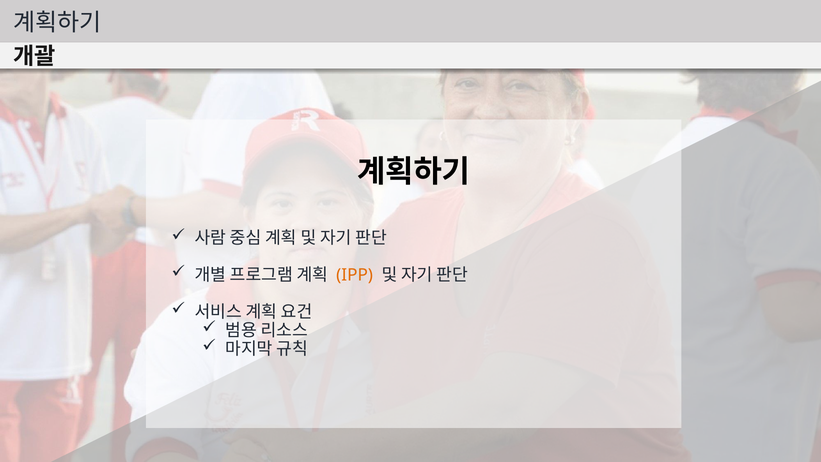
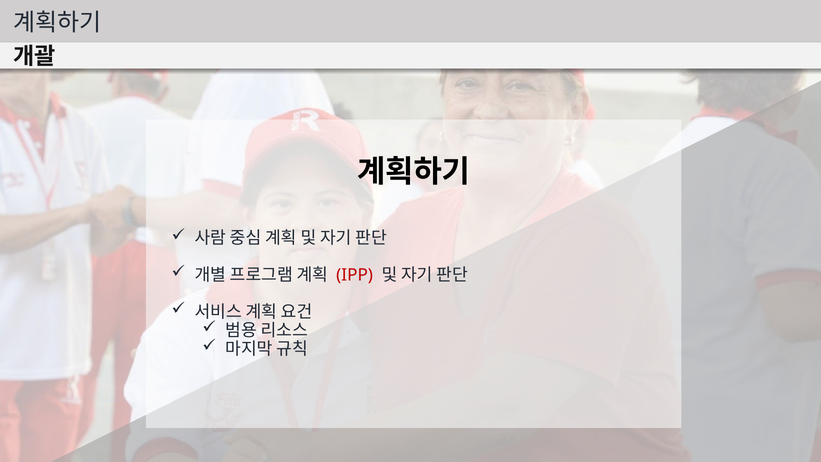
IPP colour: orange -> red
